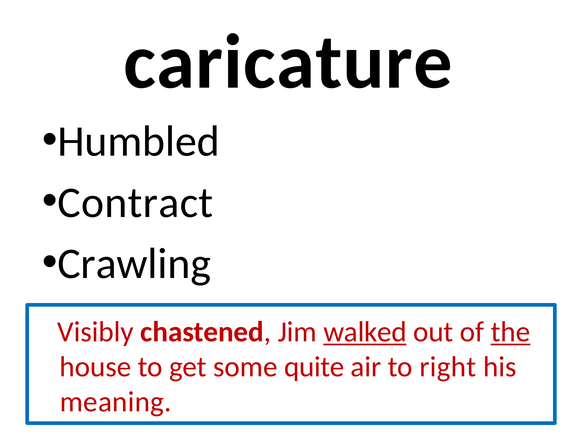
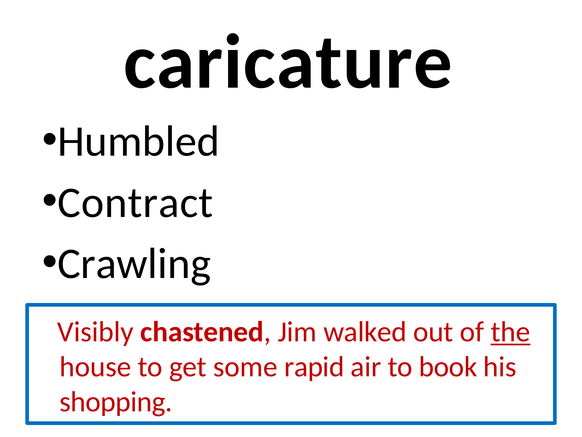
walked underline: present -> none
quite: quite -> rapid
right: right -> book
meaning: meaning -> shopping
